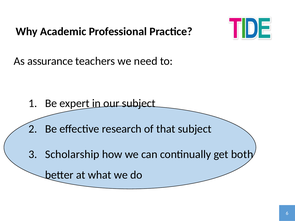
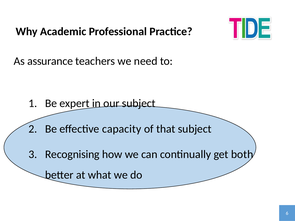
research: research -> capacity
Scholarship: Scholarship -> Recognising
